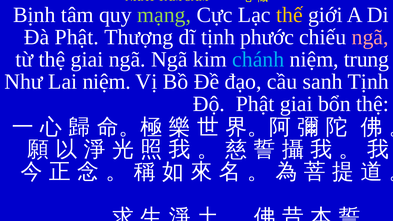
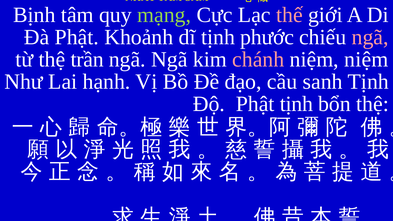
thế colour: yellow -> pink
Thượng: Thượng -> Khoảnh
thệ giai: giai -> trần
chánh colour: light blue -> pink
niệm trung: trung -> niệm
Lai niệm: niệm -> hạnh
Phật giai: giai -> tịnh
